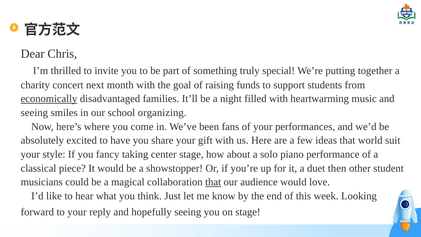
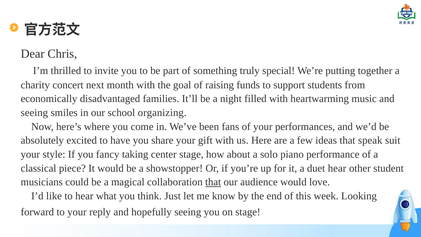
economically underline: present -> none
world: world -> speak
duet then: then -> hear
